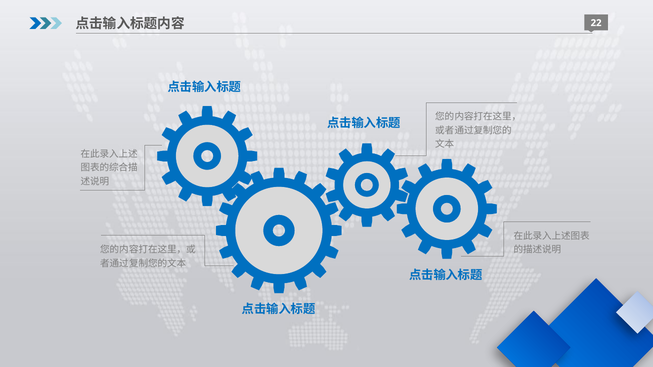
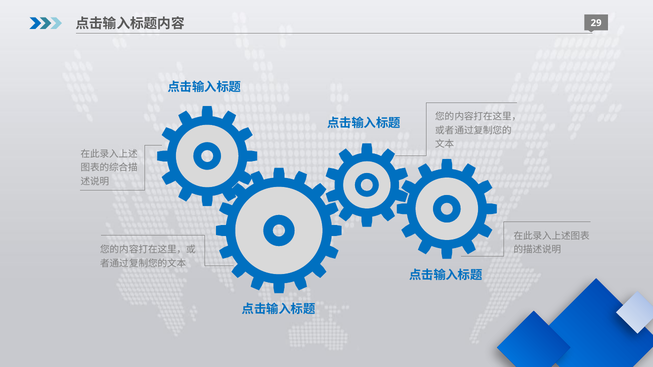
22: 22 -> 29
